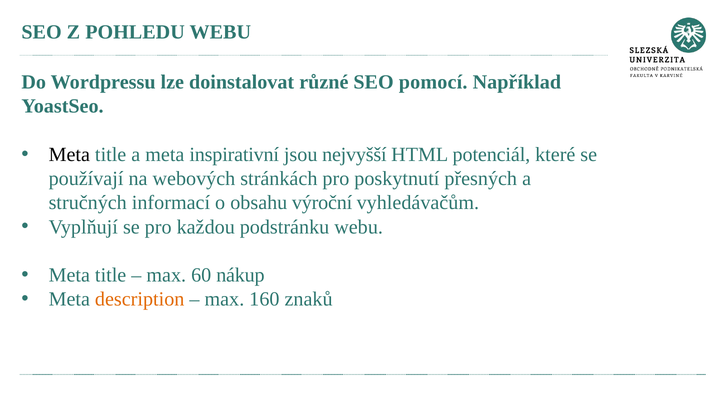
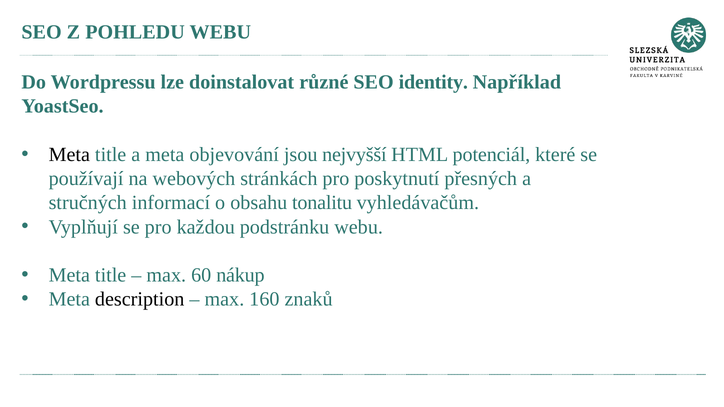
pomocí: pomocí -> identity
inspirativní: inspirativní -> objevování
výroční: výroční -> tonalitu
description colour: orange -> black
